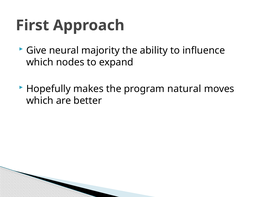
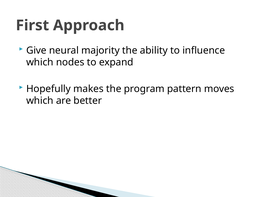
natural: natural -> pattern
